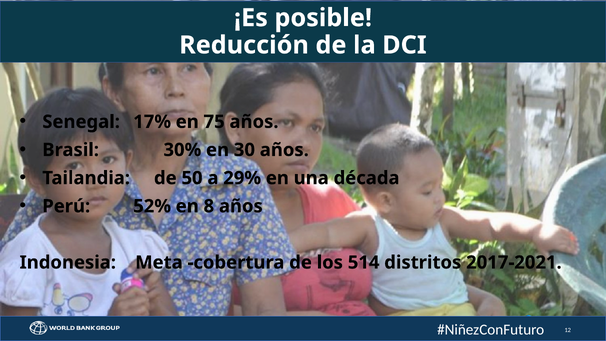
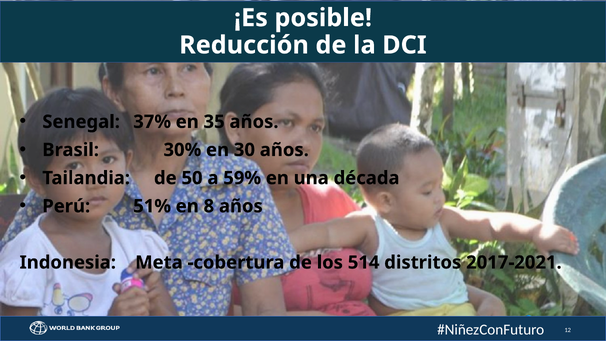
17%: 17% -> 37%
75: 75 -> 35
29%: 29% -> 59%
52%: 52% -> 51%
